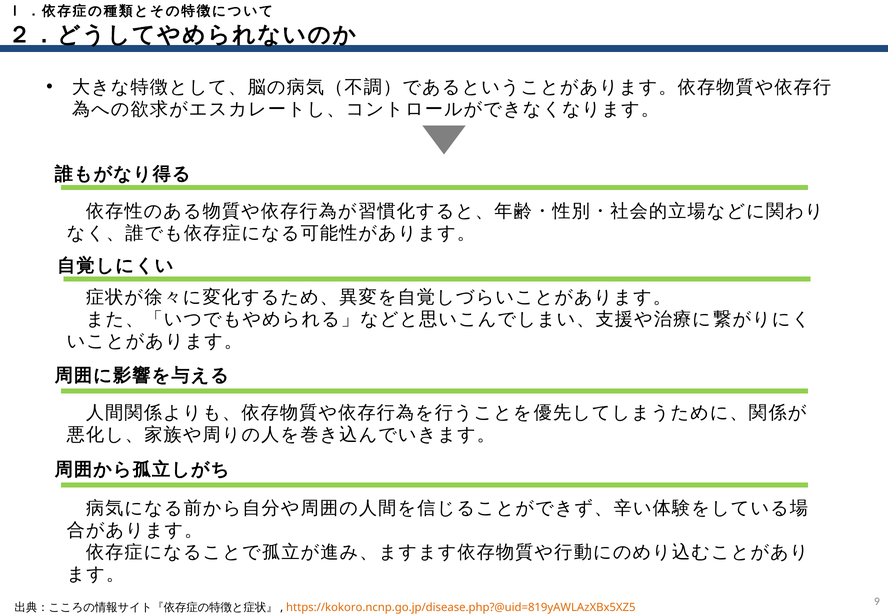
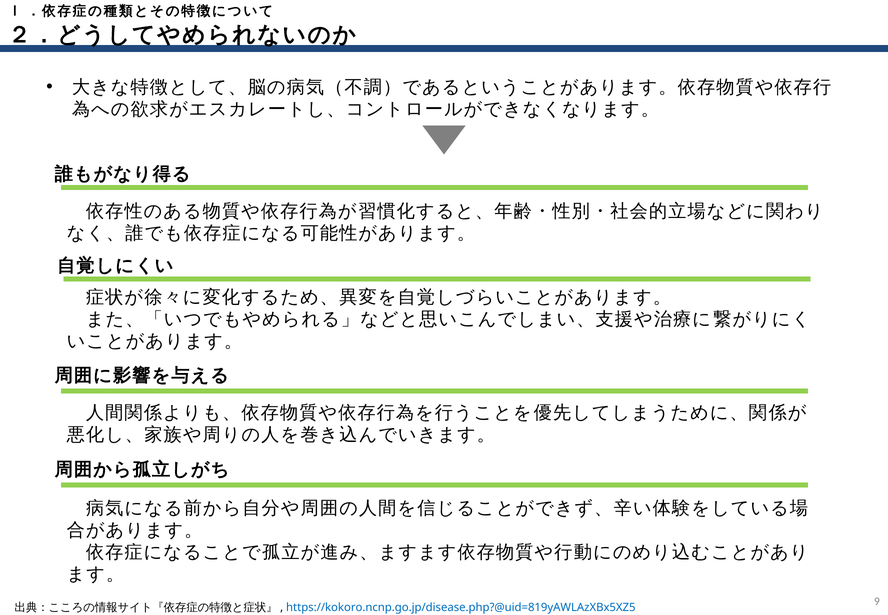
https://kokoro.ncnp.go.jp/disease.php?@uid=819yAWLAzXBx5XZ5 colour: orange -> blue
